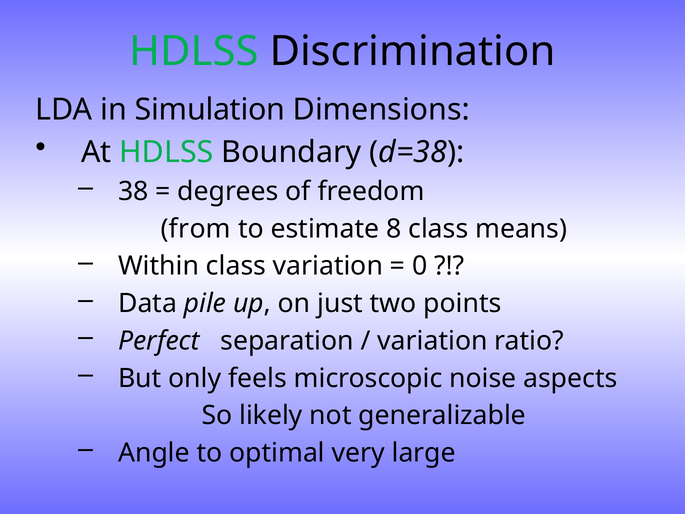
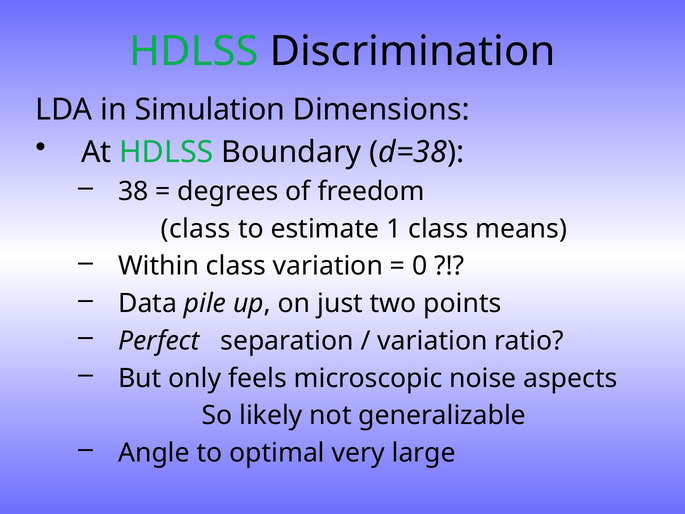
from at (196, 229): from -> class
8: 8 -> 1
